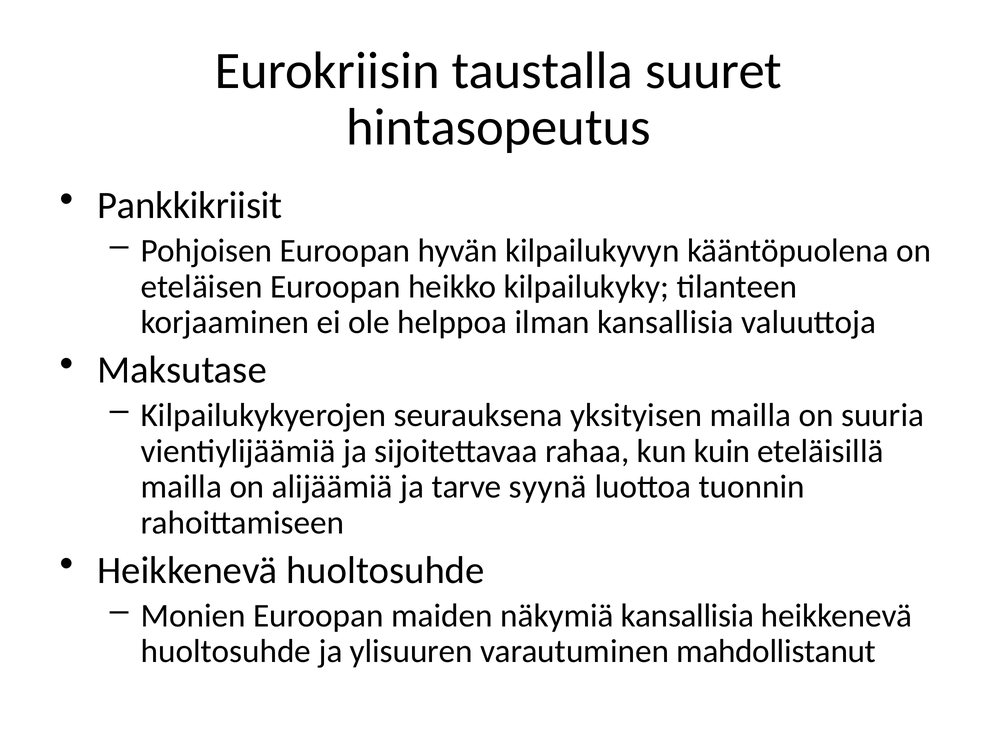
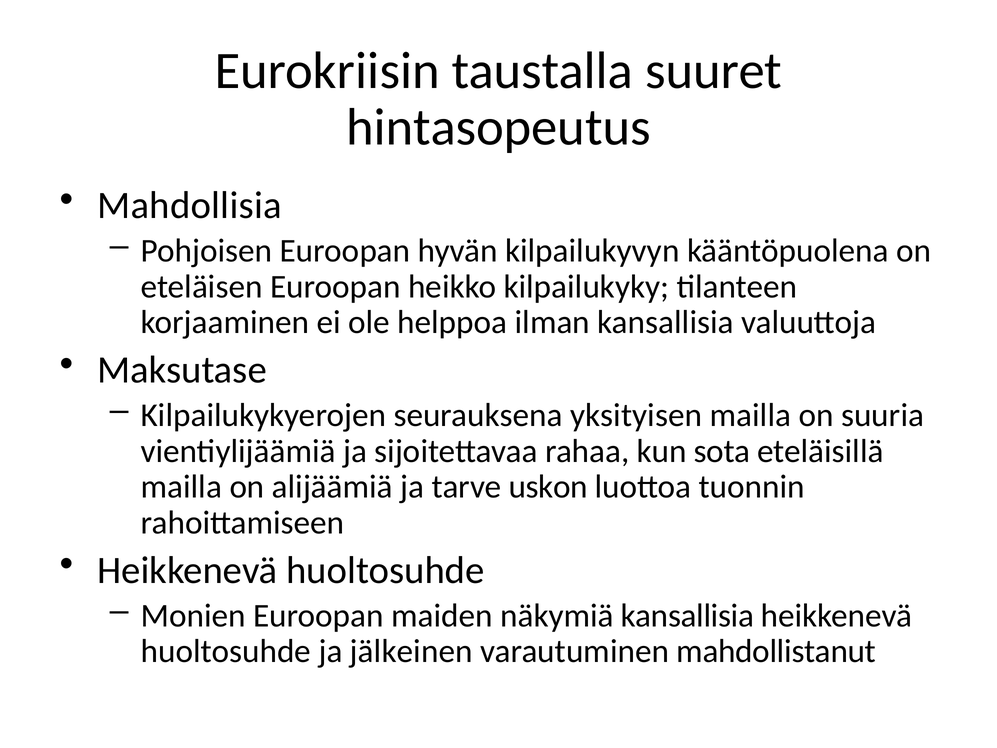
Pankkikriisit: Pankkikriisit -> Mahdollisia
kuin: kuin -> sota
syynä: syynä -> uskon
ylisuuren: ylisuuren -> jälkeinen
